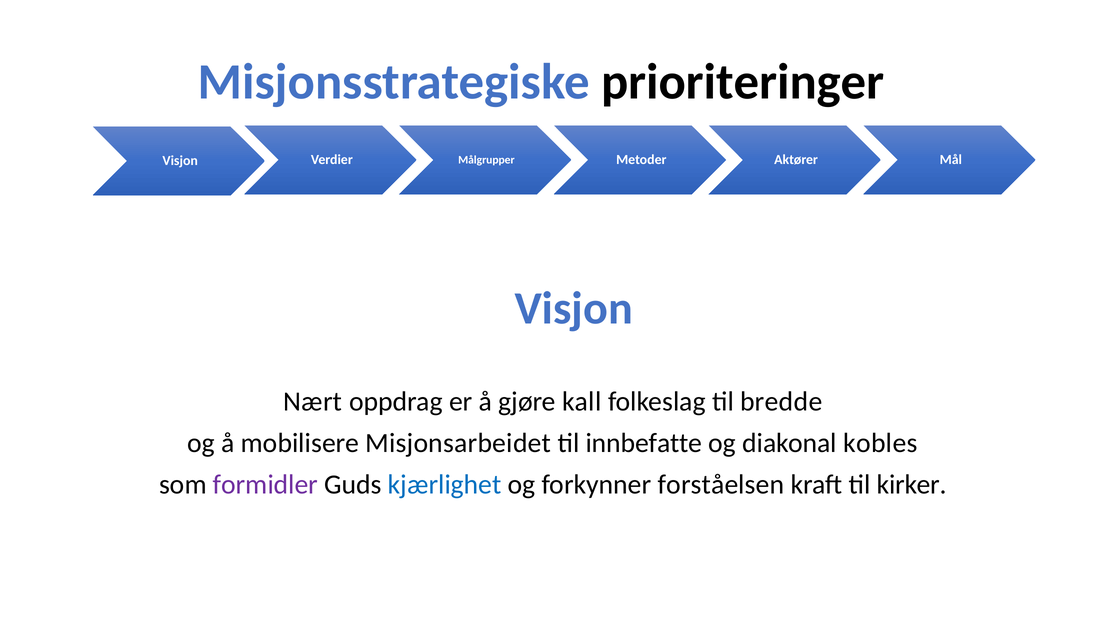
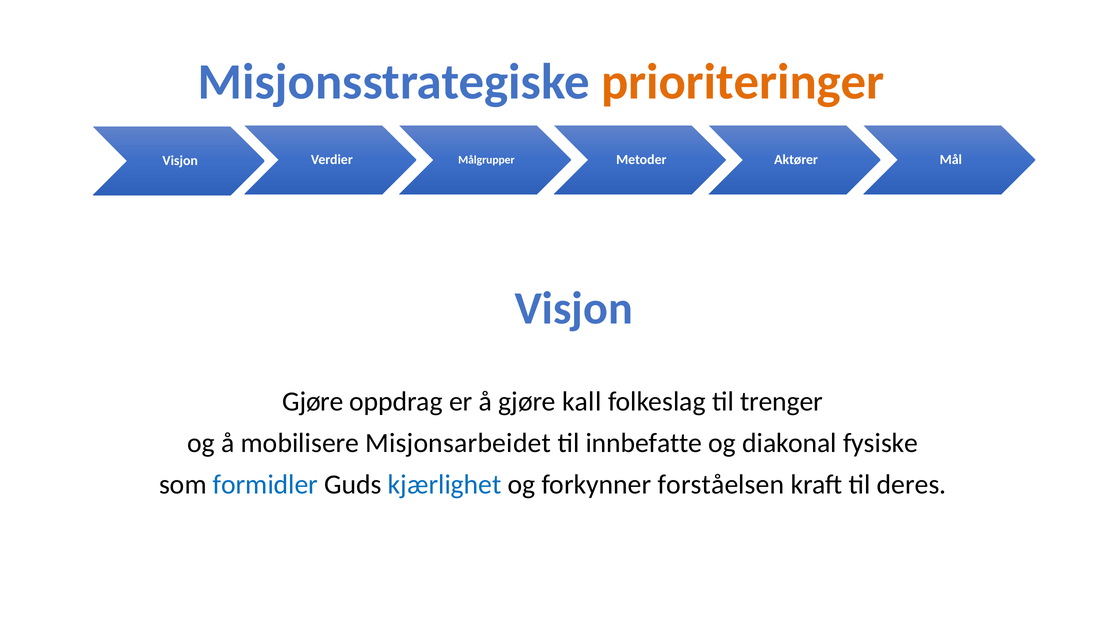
prioriteringer colour: black -> orange
Nært at (313, 402): Nært -> Gjøre
bredde: bredde -> trenger
kobles: kobles -> fysiske
formidler colour: purple -> blue
kirker: kirker -> deres
